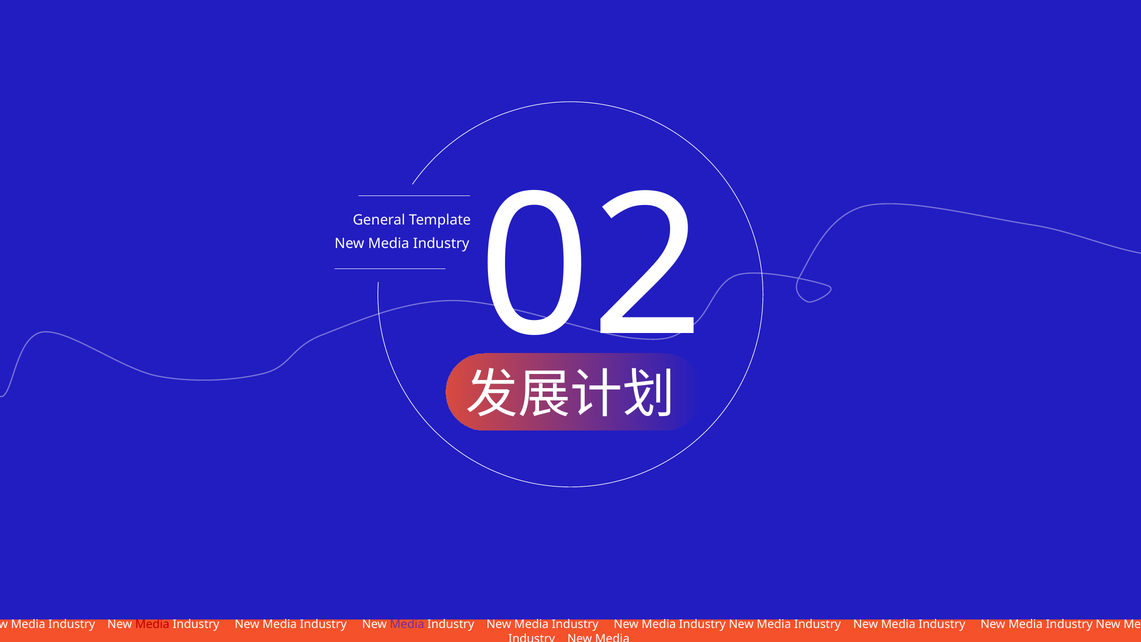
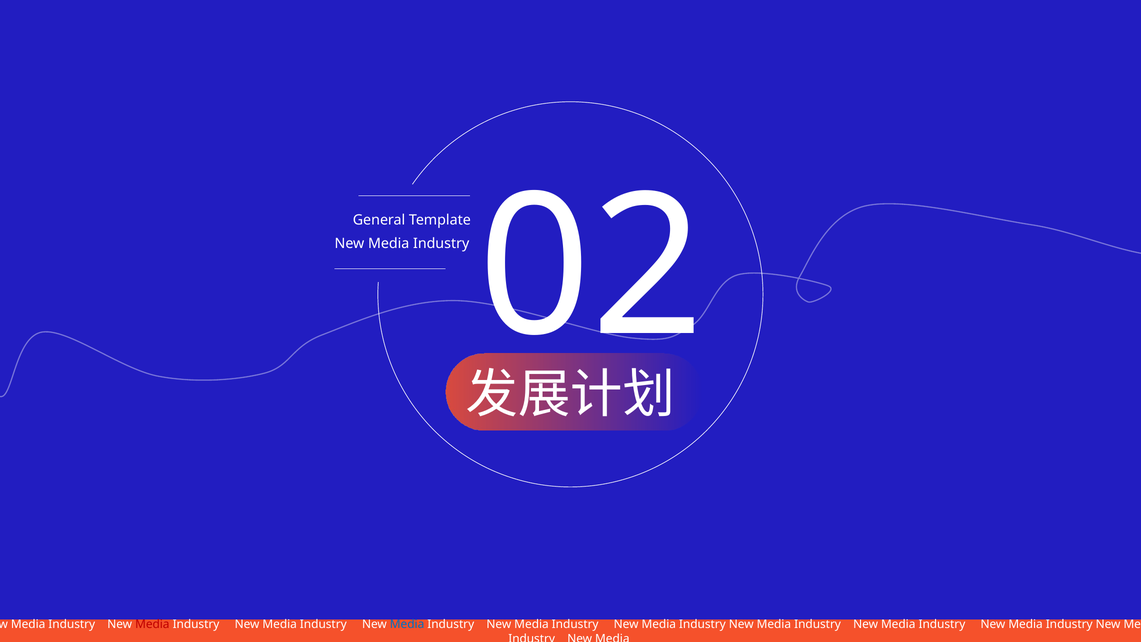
Media at (407, 624) colour: purple -> blue
